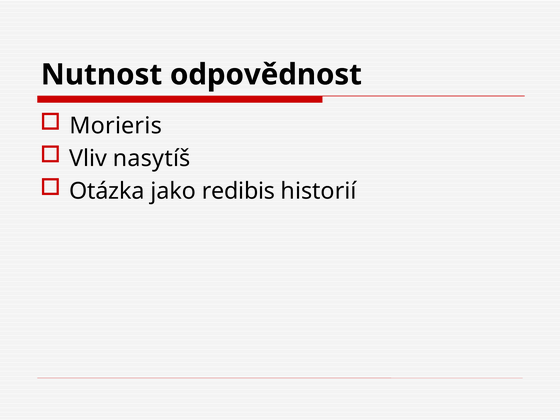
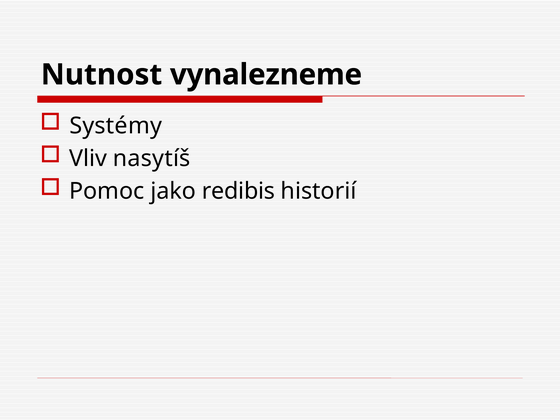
odpovědnost: odpovědnost -> vynalezneme
Morieris: Morieris -> Systémy
Otázka: Otázka -> Pomoc
